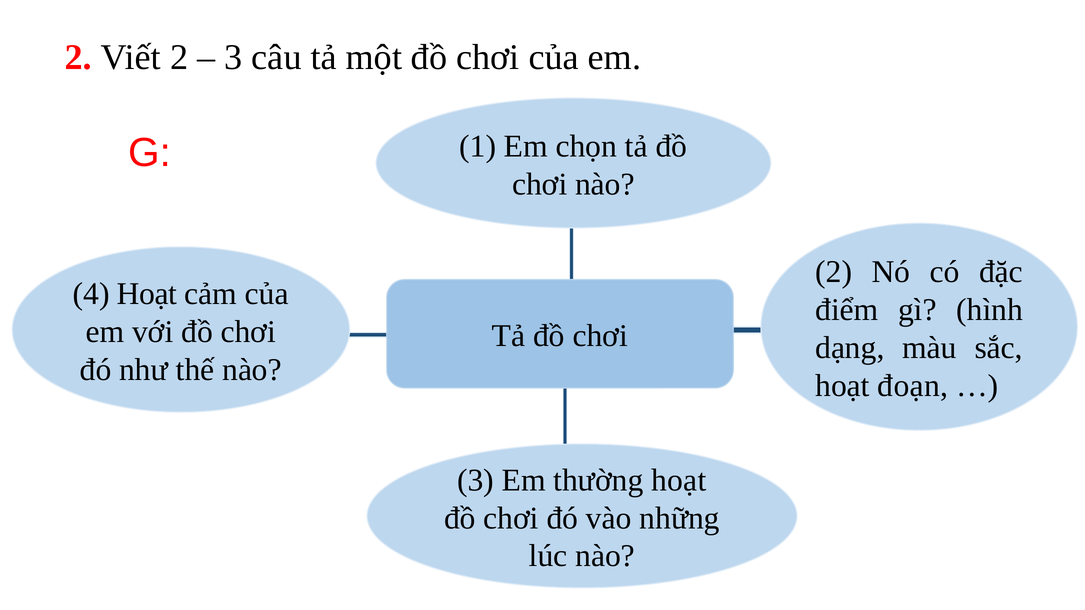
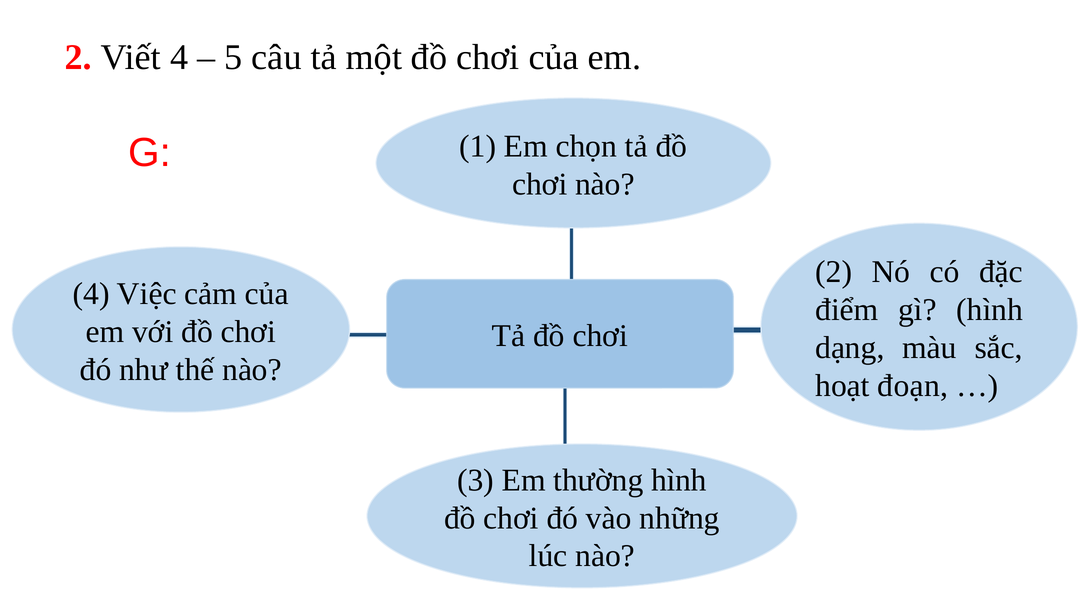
Viết 2: 2 -> 4
3 at (233, 58): 3 -> 5
4 Hoạt: Hoạt -> Việc
thường hoạt: hoạt -> hình
